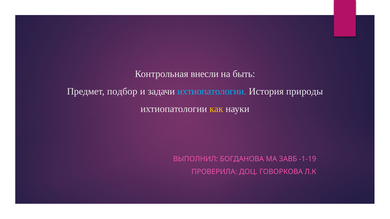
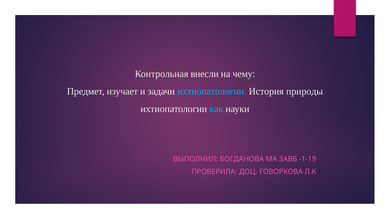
быть: быть -> чему
подбор: подбор -> изучает
как colour: yellow -> light blue
